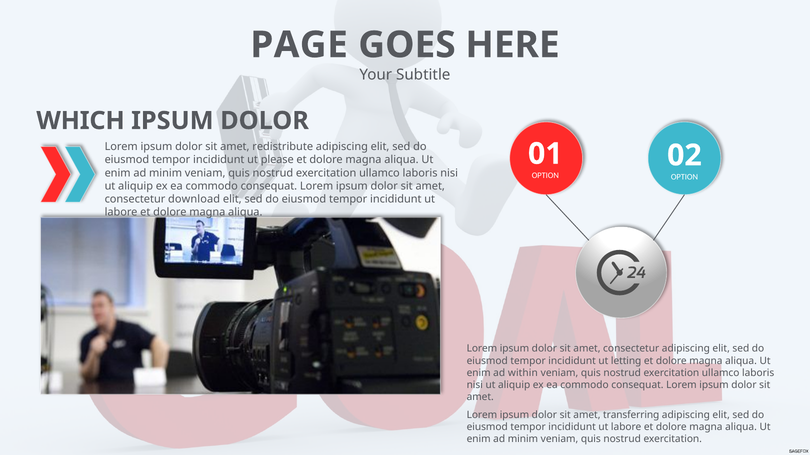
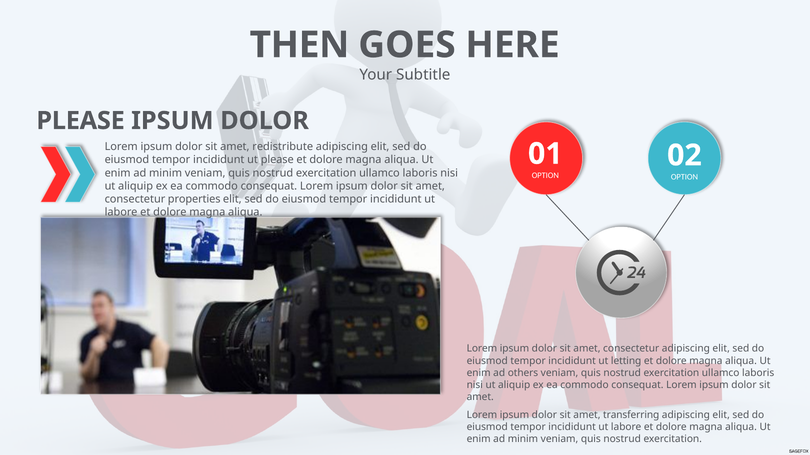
PAGE: PAGE -> THEN
WHICH at (81, 121): WHICH -> PLEASE
download: download -> properties
within: within -> others
